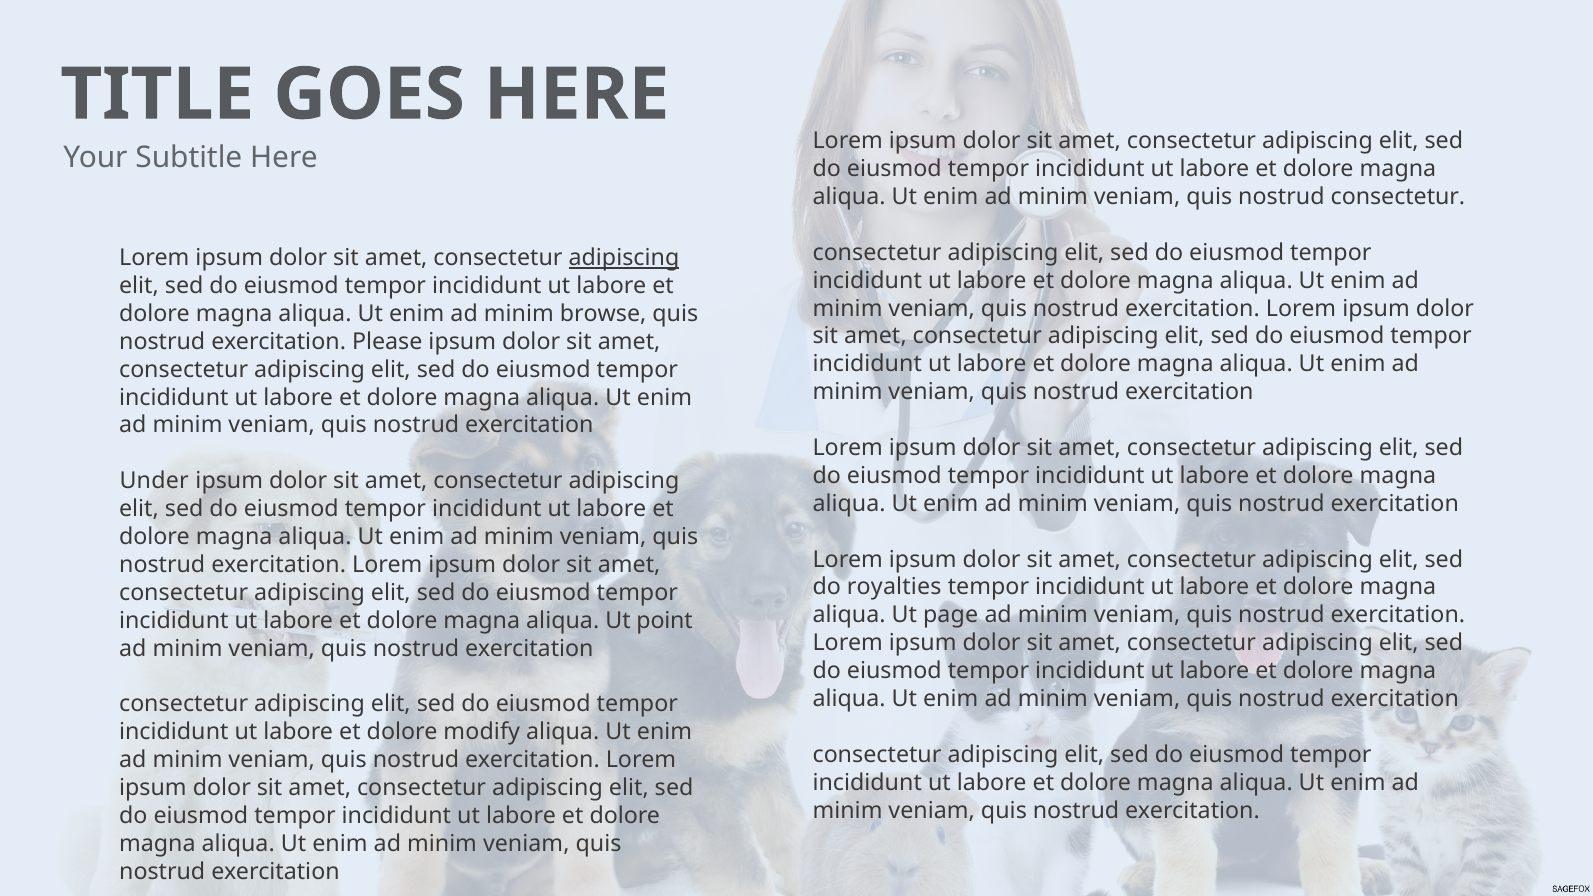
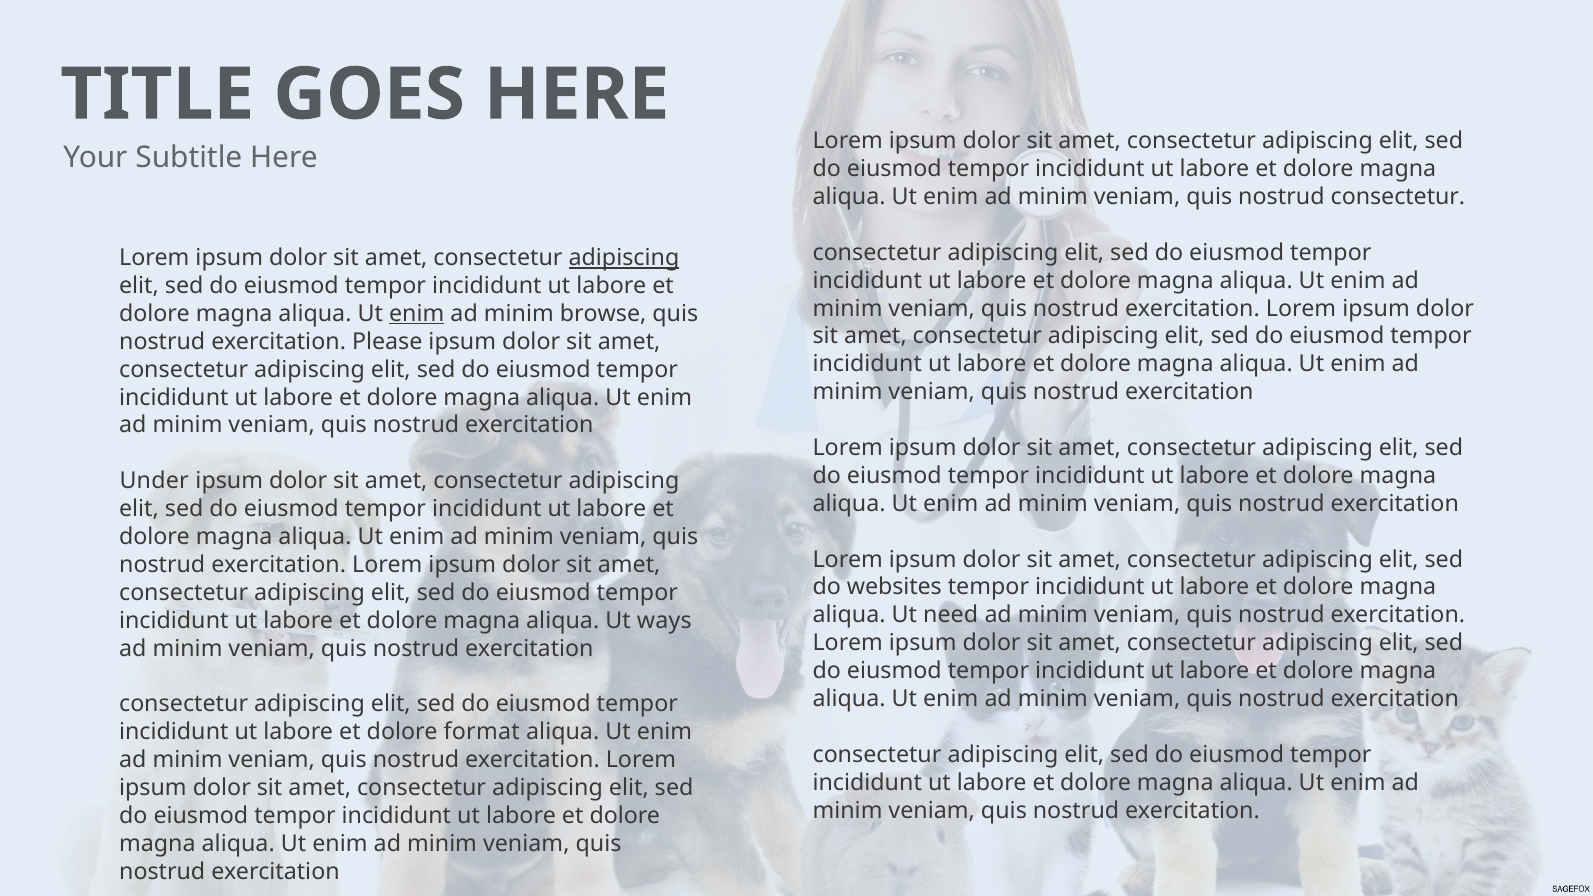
enim at (417, 314) underline: none -> present
royalties: royalties -> websites
page: page -> need
point: point -> ways
modify: modify -> format
